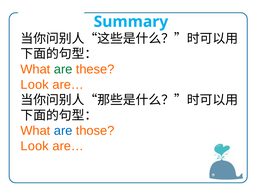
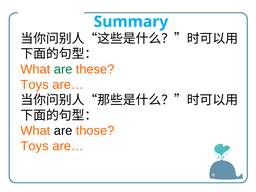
Look at (35, 85): Look -> Toys
are at (63, 131) colour: blue -> black
Look at (35, 146): Look -> Toys
